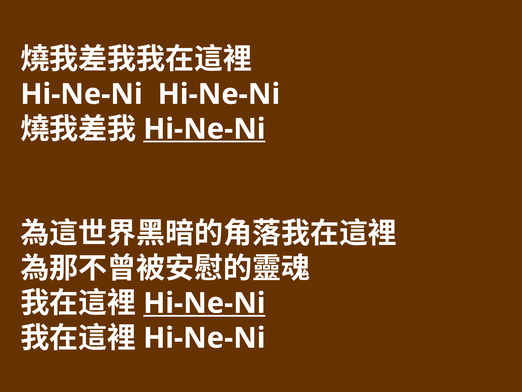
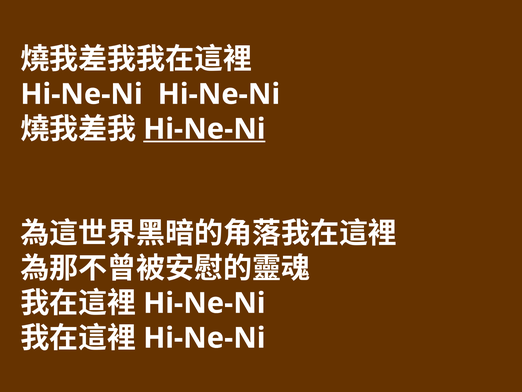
Hi-Ne-Ni at (204, 303) underline: present -> none
